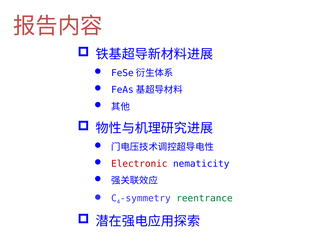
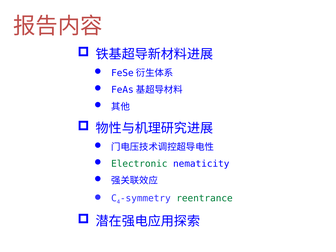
Electronic colour: red -> green
